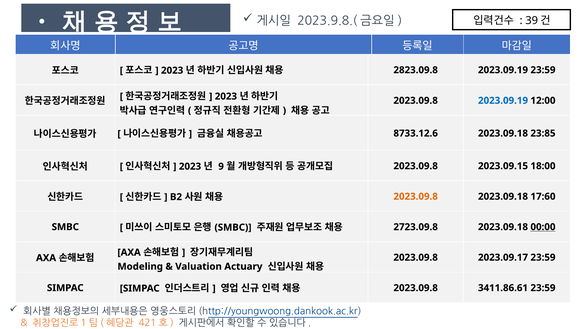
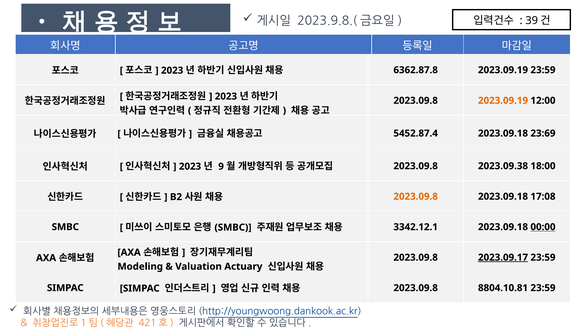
2823.09.8: 2823.09.8 -> 6362.87.8
2023.09.19 at (503, 101) colour: blue -> orange
8733.12.6: 8733.12.6 -> 5452.87.4
23:85: 23:85 -> 23:69
2023.09.15: 2023.09.15 -> 2023.09.38
17:60: 17:60 -> 17:08
2723.09.8: 2723.09.8 -> 3342.12.1
2023.09.17 underline: none -> present
3411.86.61: 3411.86.61 -> 8804.10.81
